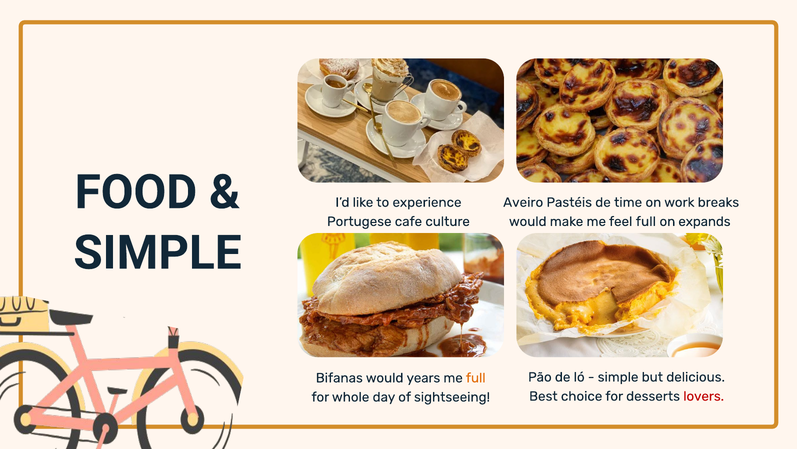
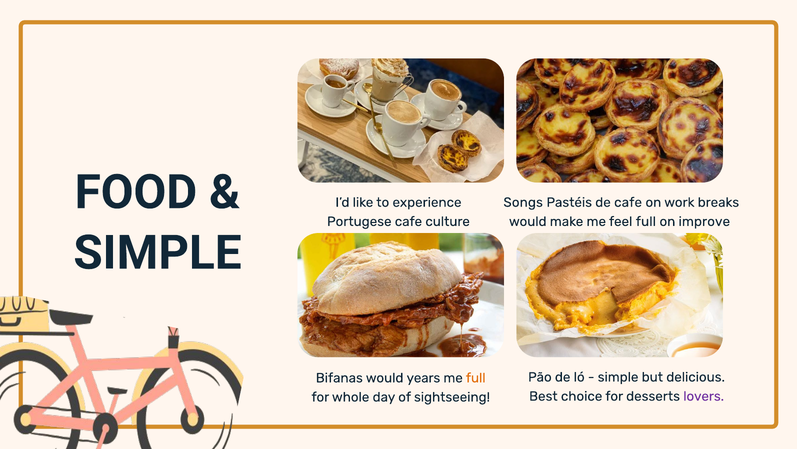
Aveiro: Aveiro -> Songs
de time: time -> cafe
expands: expands -> improve
lovers colour: red -> purple
